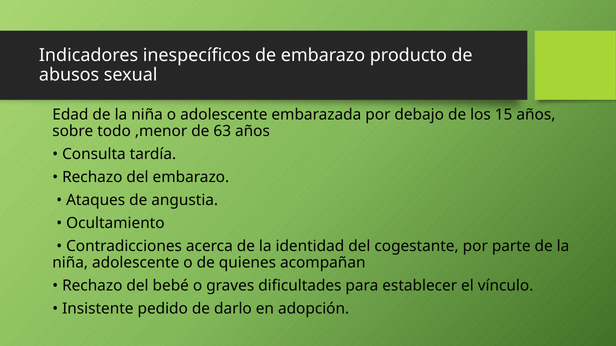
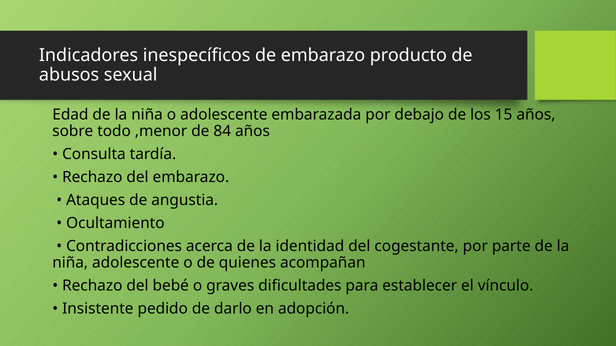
63: 63 -> 84
